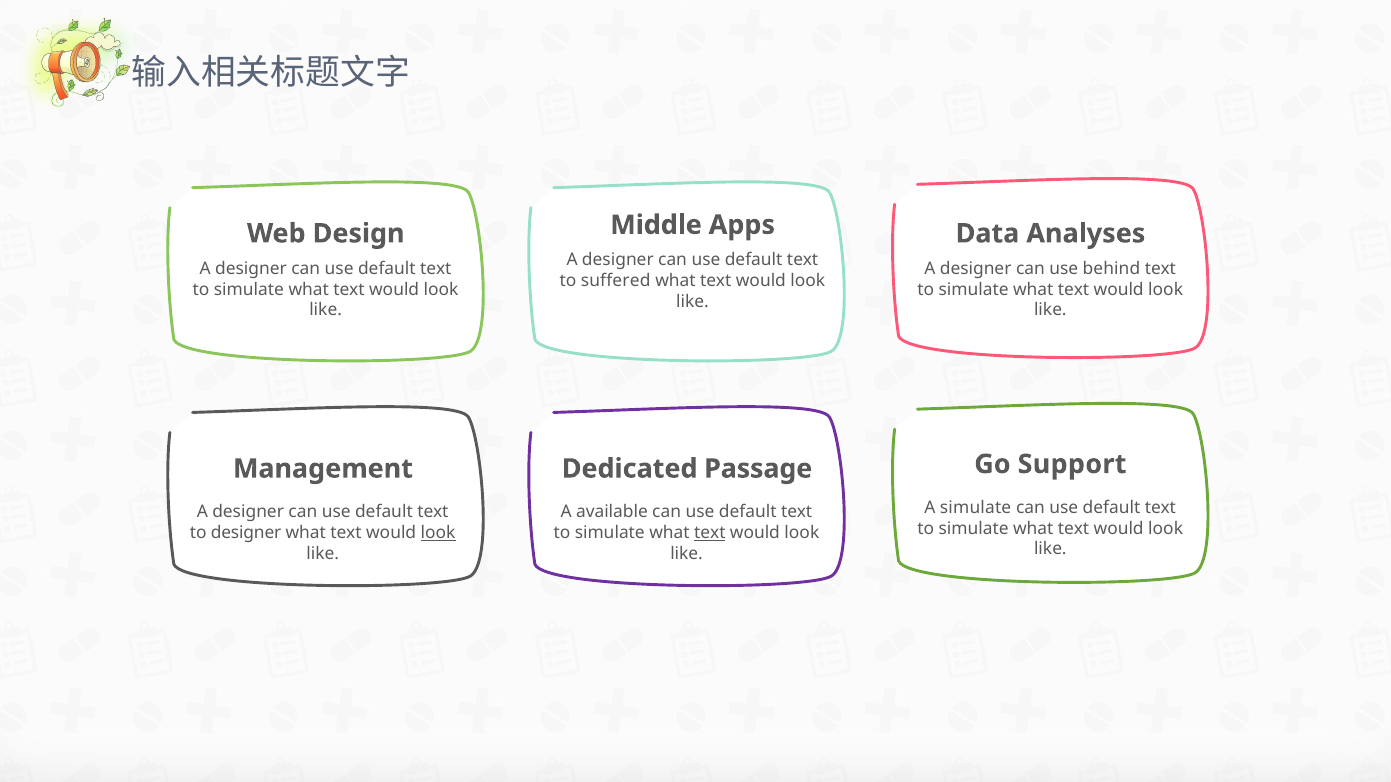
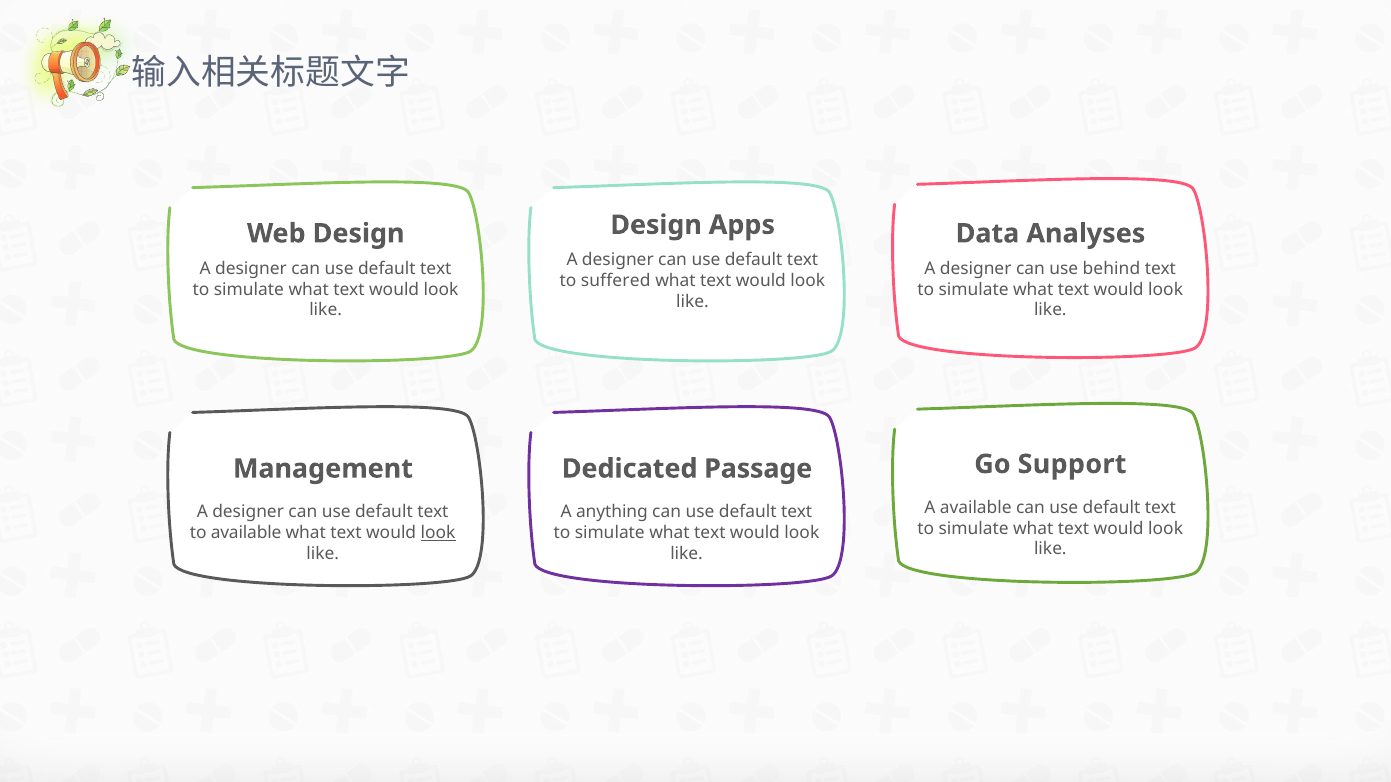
Middle at (656, 225): Middle -> Design
A simulate: simulate -> available
available: available -> anything
to designer: designer -> available
text at (710, 533) underline: present -> none
